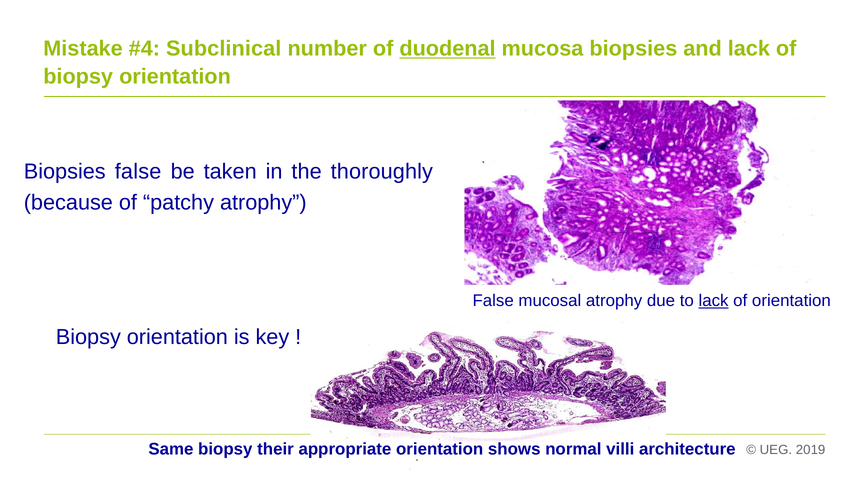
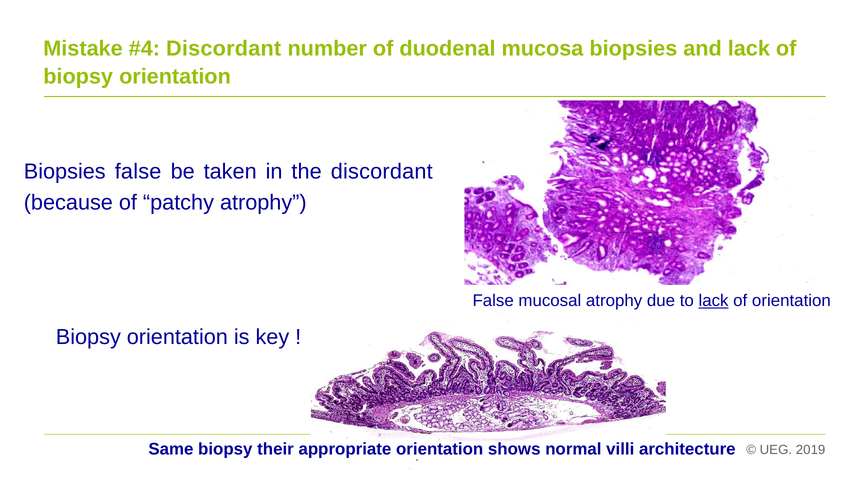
Subclinical at (224, 49): Subclinical -> Discordant
duodenal underline: present -> none
the thoroughly: thoroughly -> discordant
